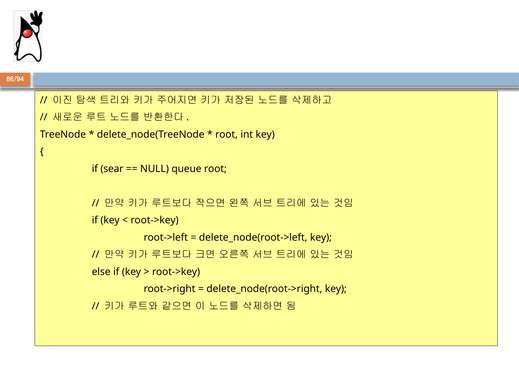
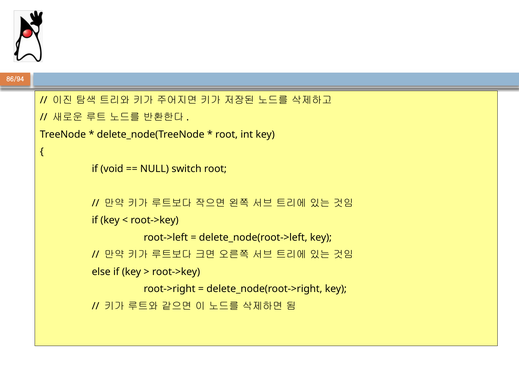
sear: sear -> void
queue: queue -> switch
